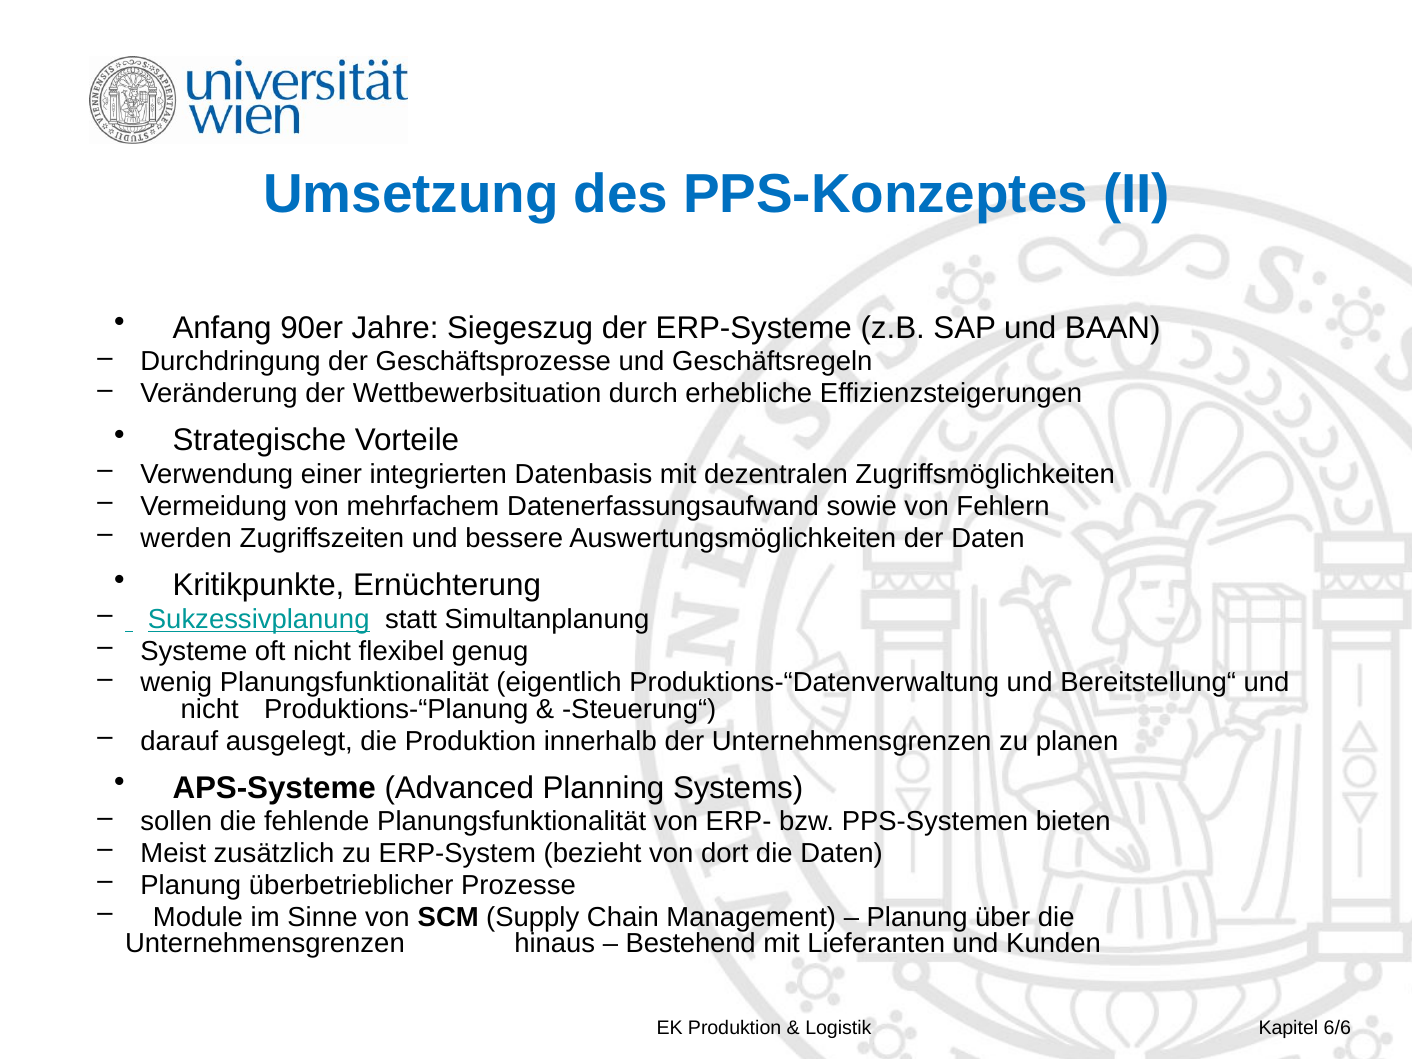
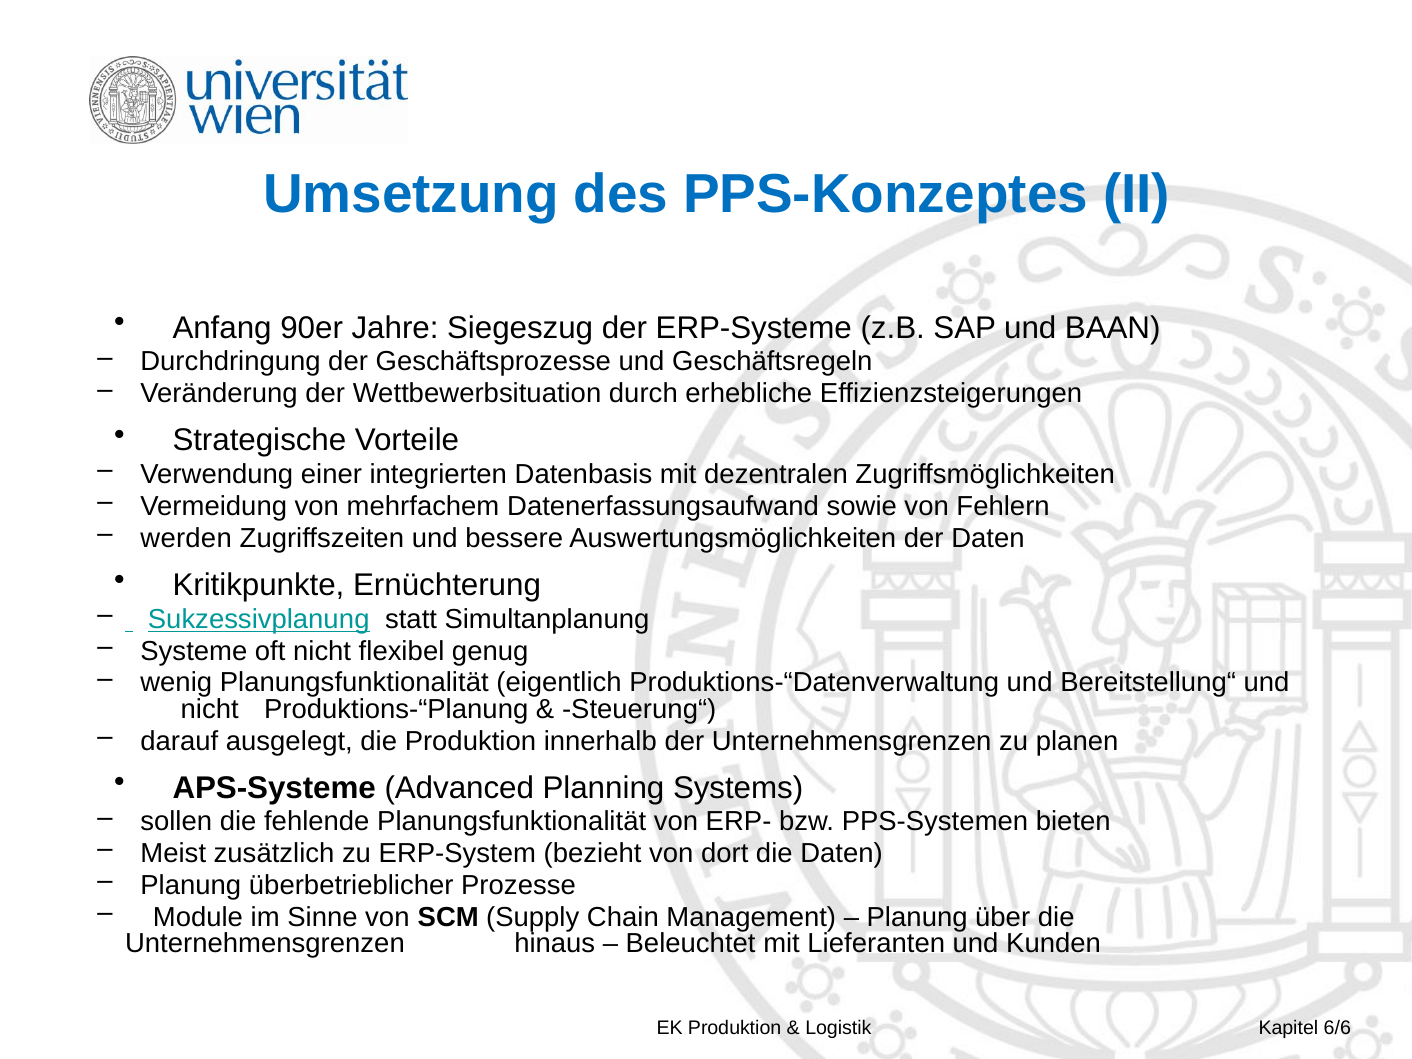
Bestehend: Bestehend -> Beleuchtet
